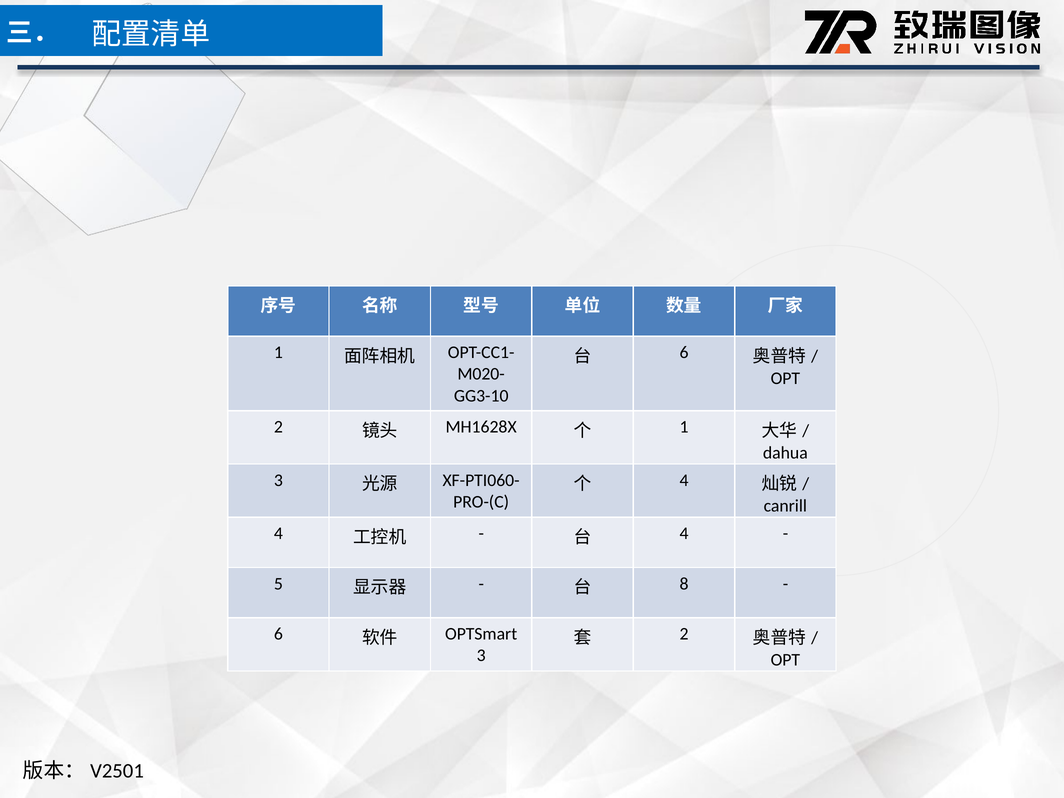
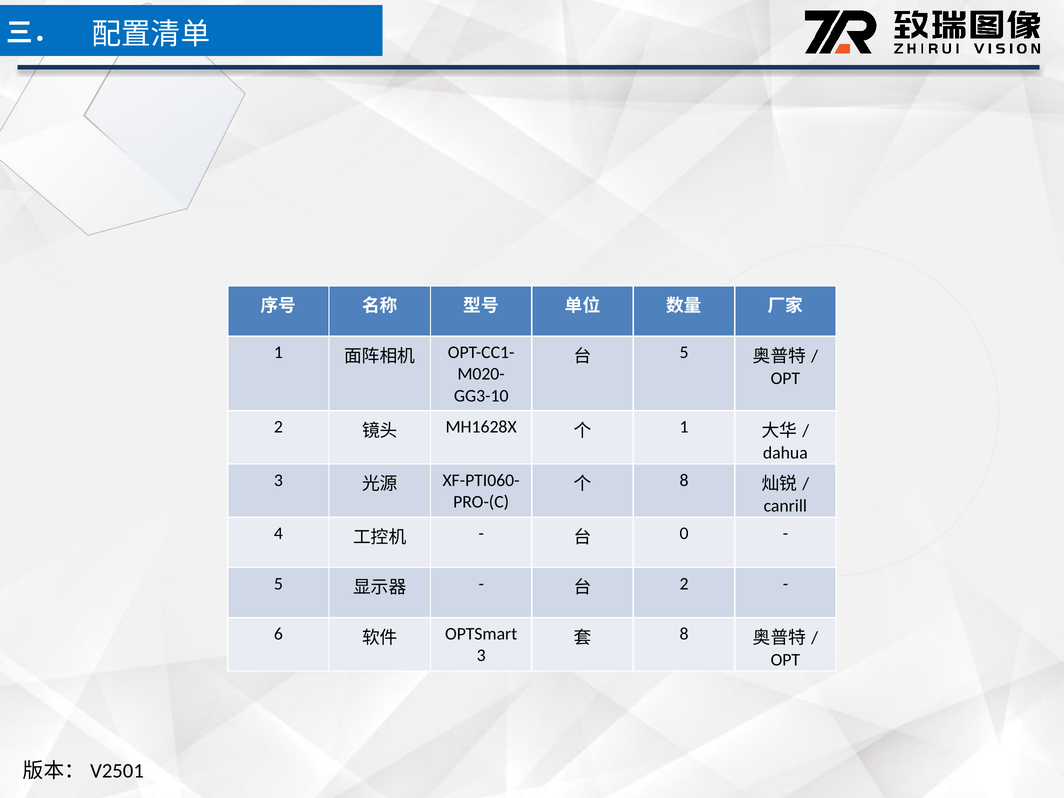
6 at (684, 352): 6 -> 5
4 at (684, 480): 4 -> 8
4 at (684, 533): 4 -> 0
8 at (684, 584): 8 -> 2
2 at (684, 634): 2 -> 8
